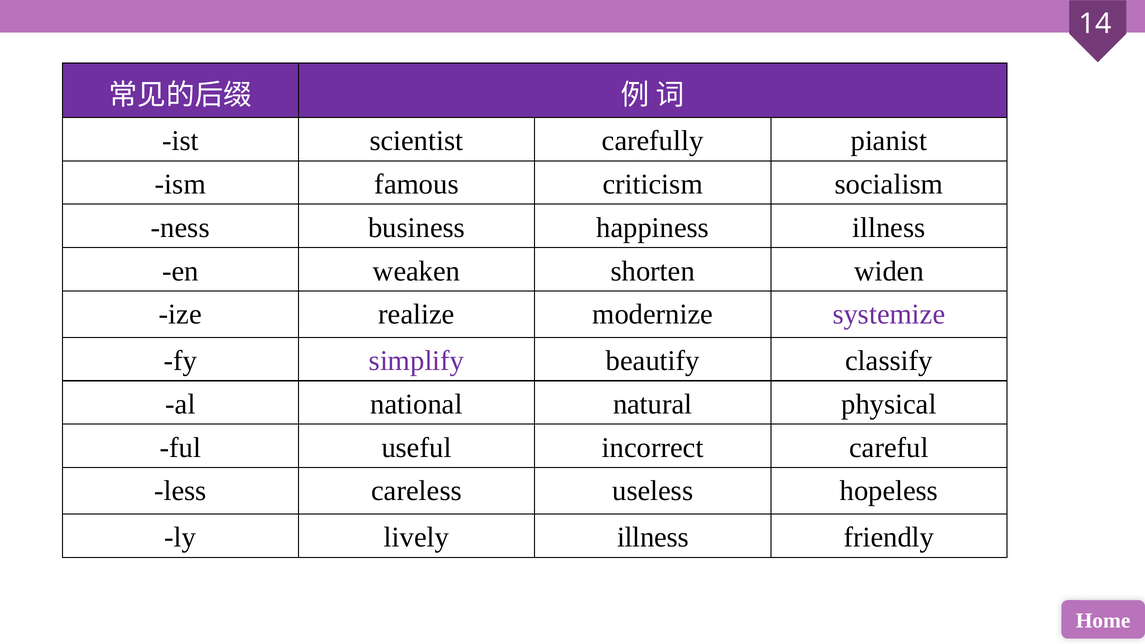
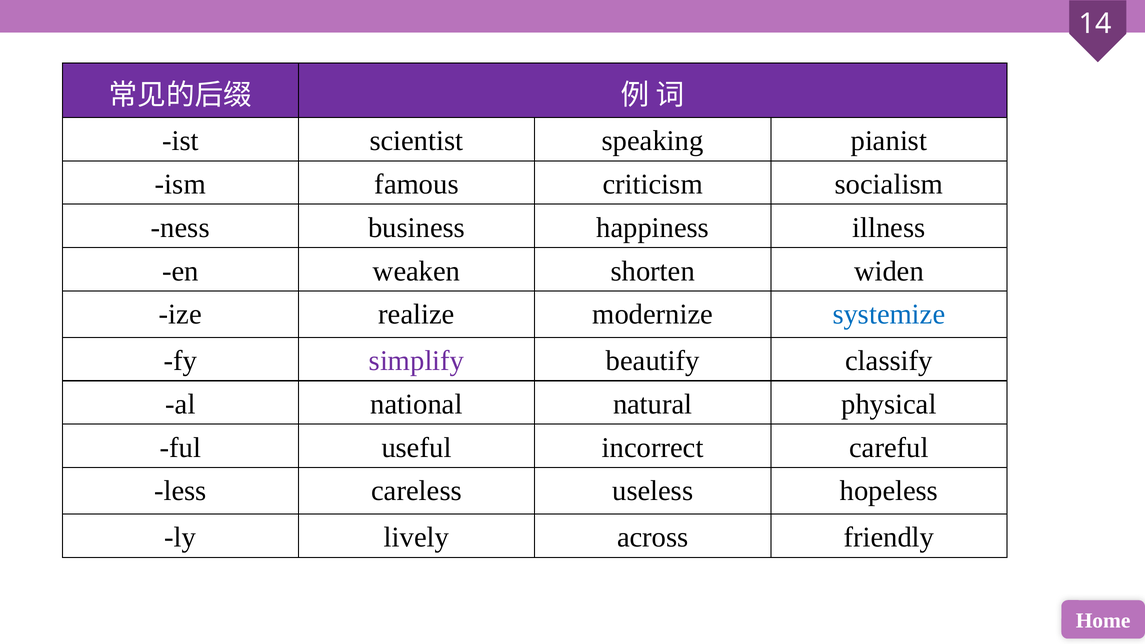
carefully: carefully -> speaking
systemize colour: purple -> blue
lively illness: illness -> across
